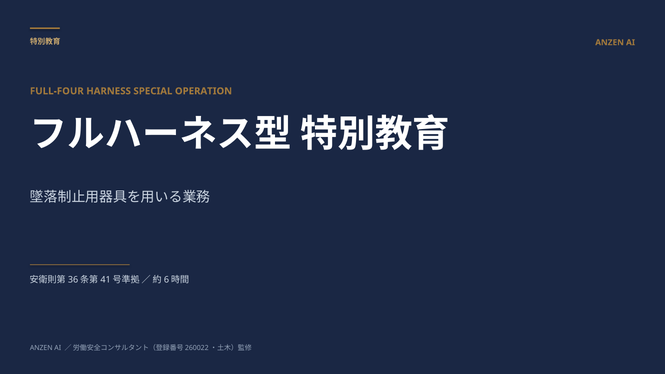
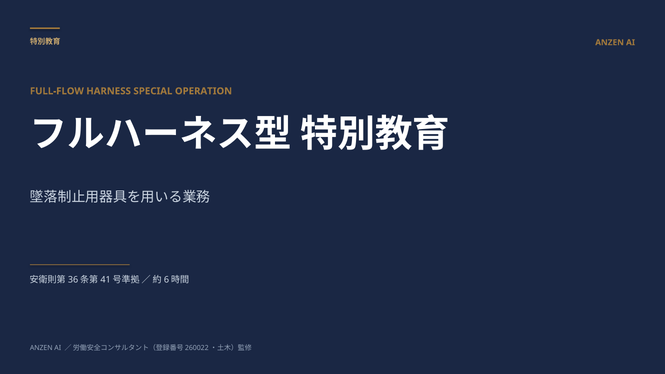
FULL-FOUR: FULL-FOUR -> FULL-FLOW
